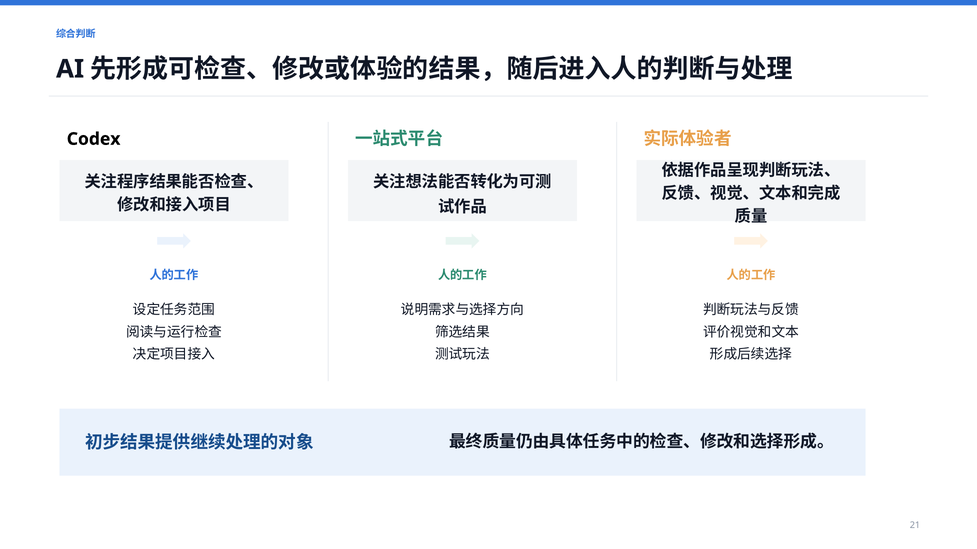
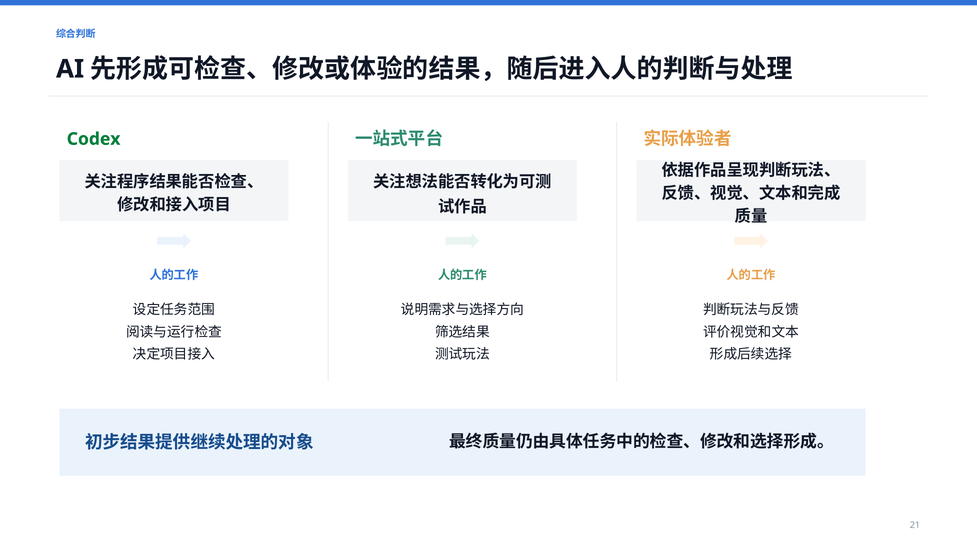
Codex colour: black -> green
